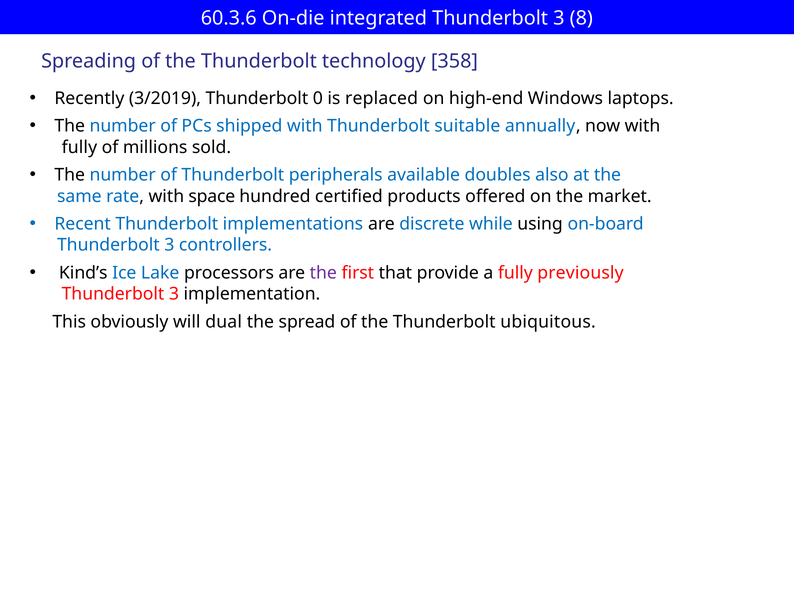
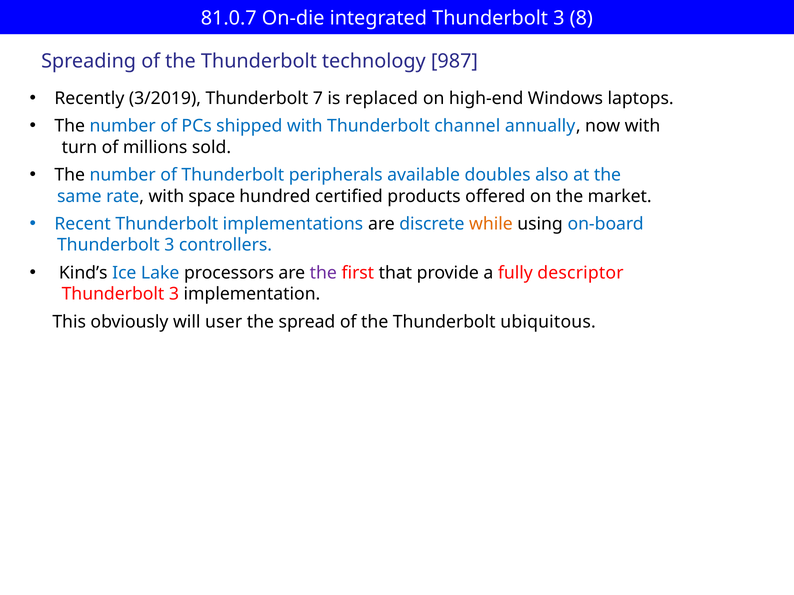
60.3.6: 60.3.6 -> 81.0.7
358: 358 -> 987
0: 0 -> 7
suitable: suitable -> channel
fully at (79, 147): fully -> turn
while colour: blue -> orange
previously: previously -> descriptor
dual: dual -> user
